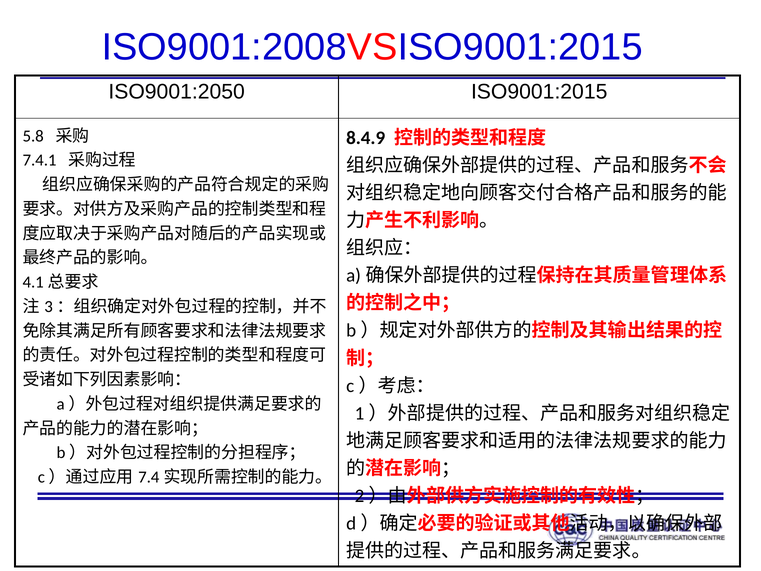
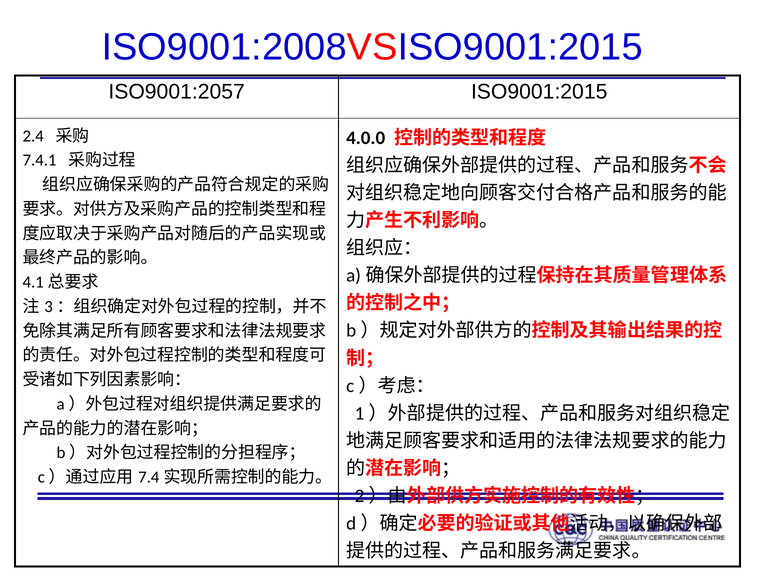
ISO9001:2050: ISO9001:2050 -> ISO9001:2057
5.8: 5.8 -> 2.4
8.4.9: 8.4.9 -> 4.0.0
